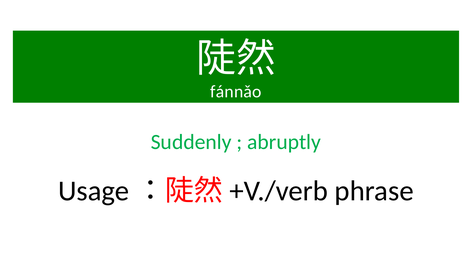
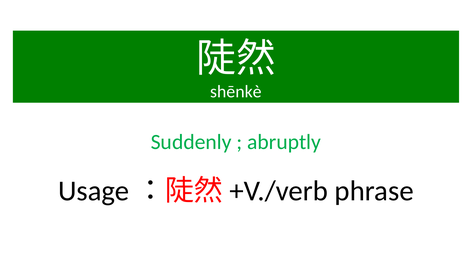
fánnǎo: fánnǎo -> shēnkè
